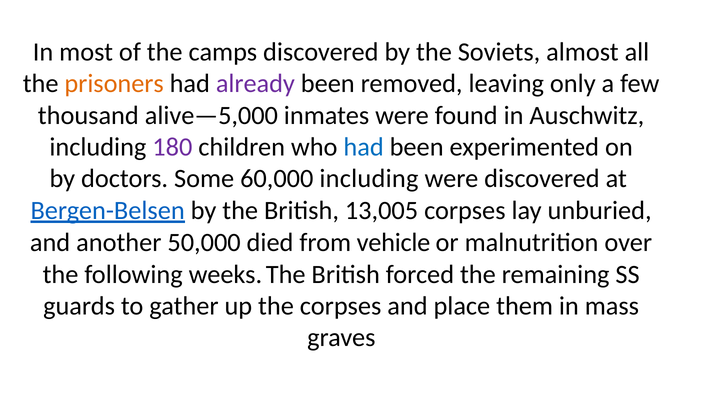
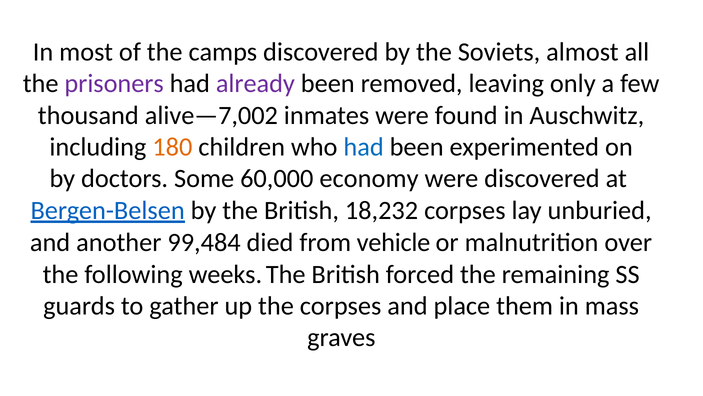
prisoners colour: orange -> purple
alive—5,000: alive—5,000 -> alive—7,002
180 colour: purple -> orange
60,000 including: including -> economy
13,005: 13,005 -> 18,232
50,000: 50,000 -> 99,484
